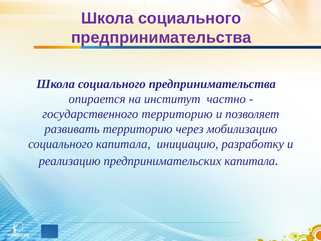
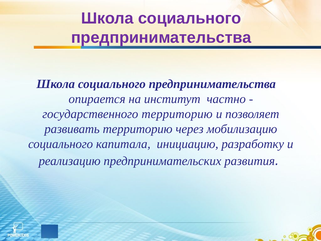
предпринимательских капитала: капитала -> развития
